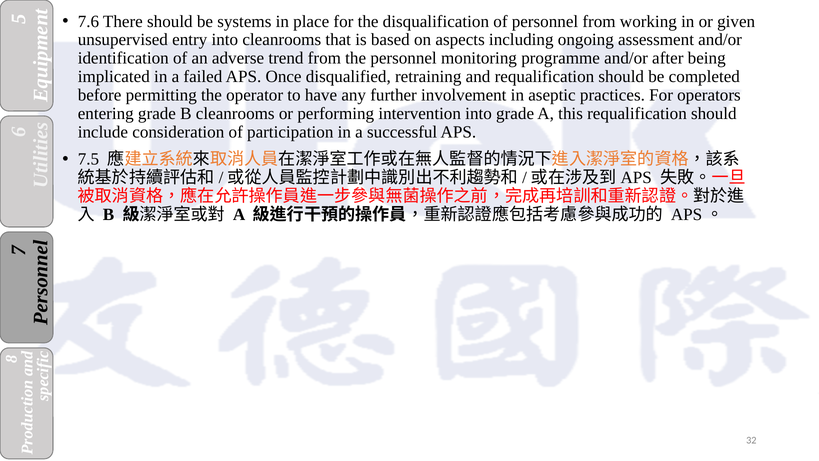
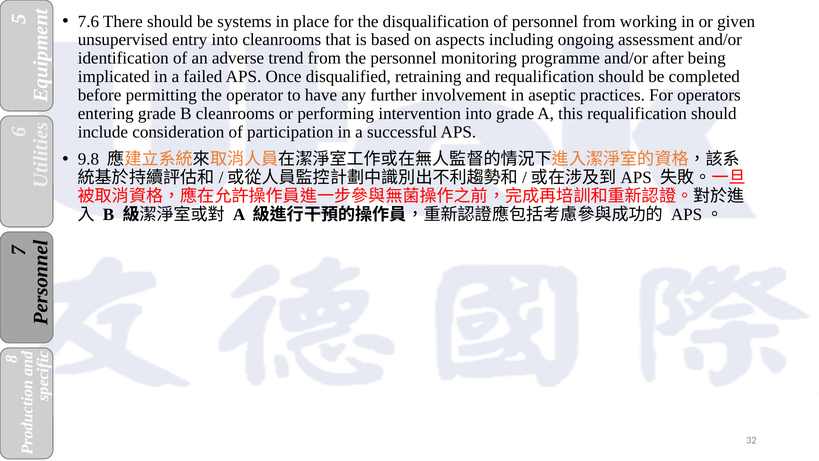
7.5: 7.5 -> 9.8
